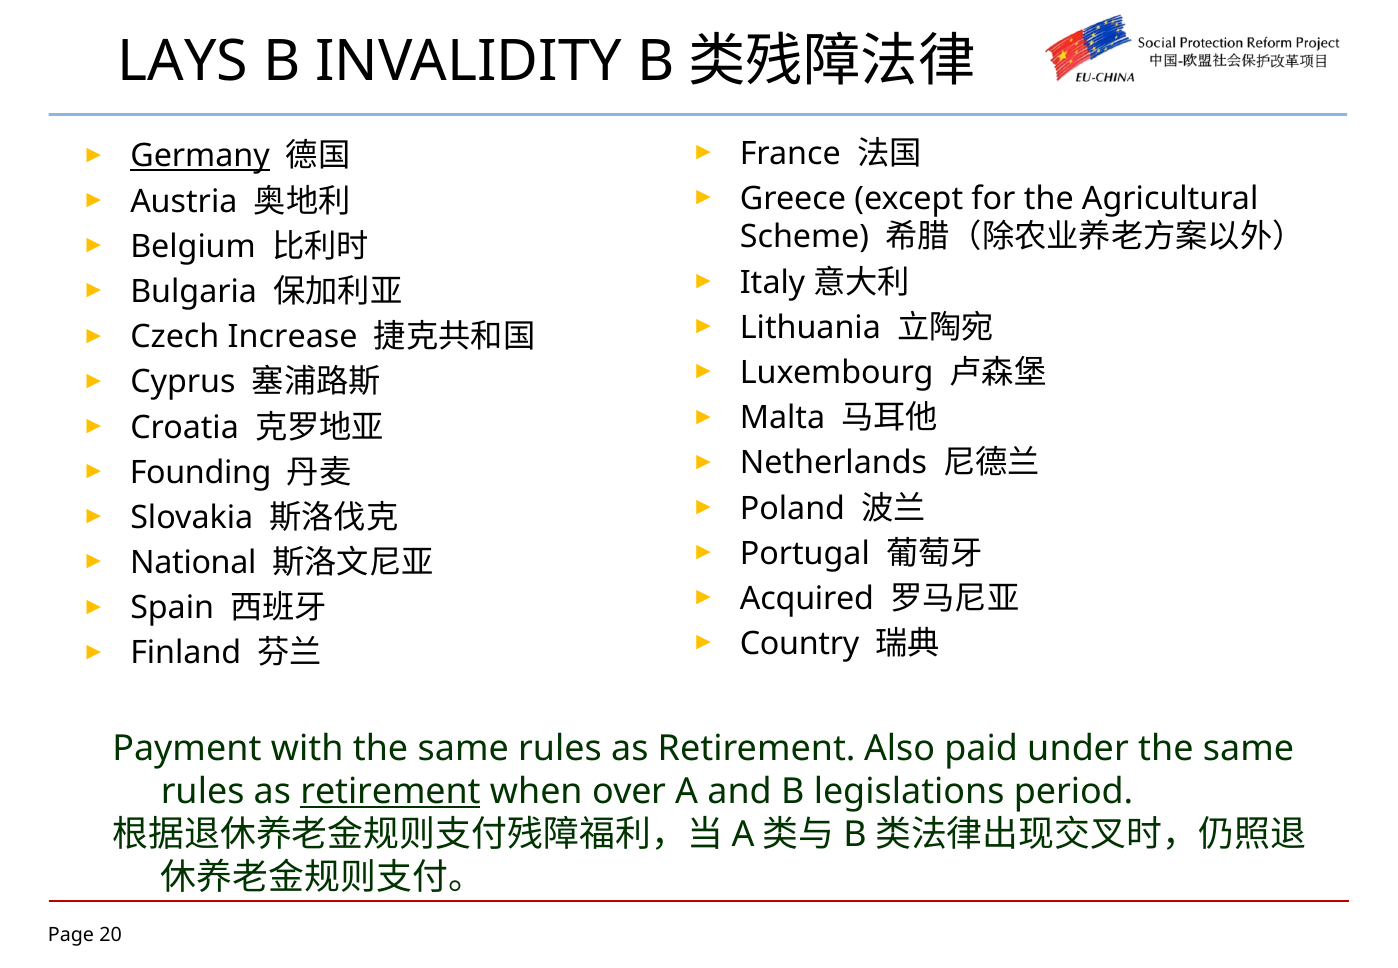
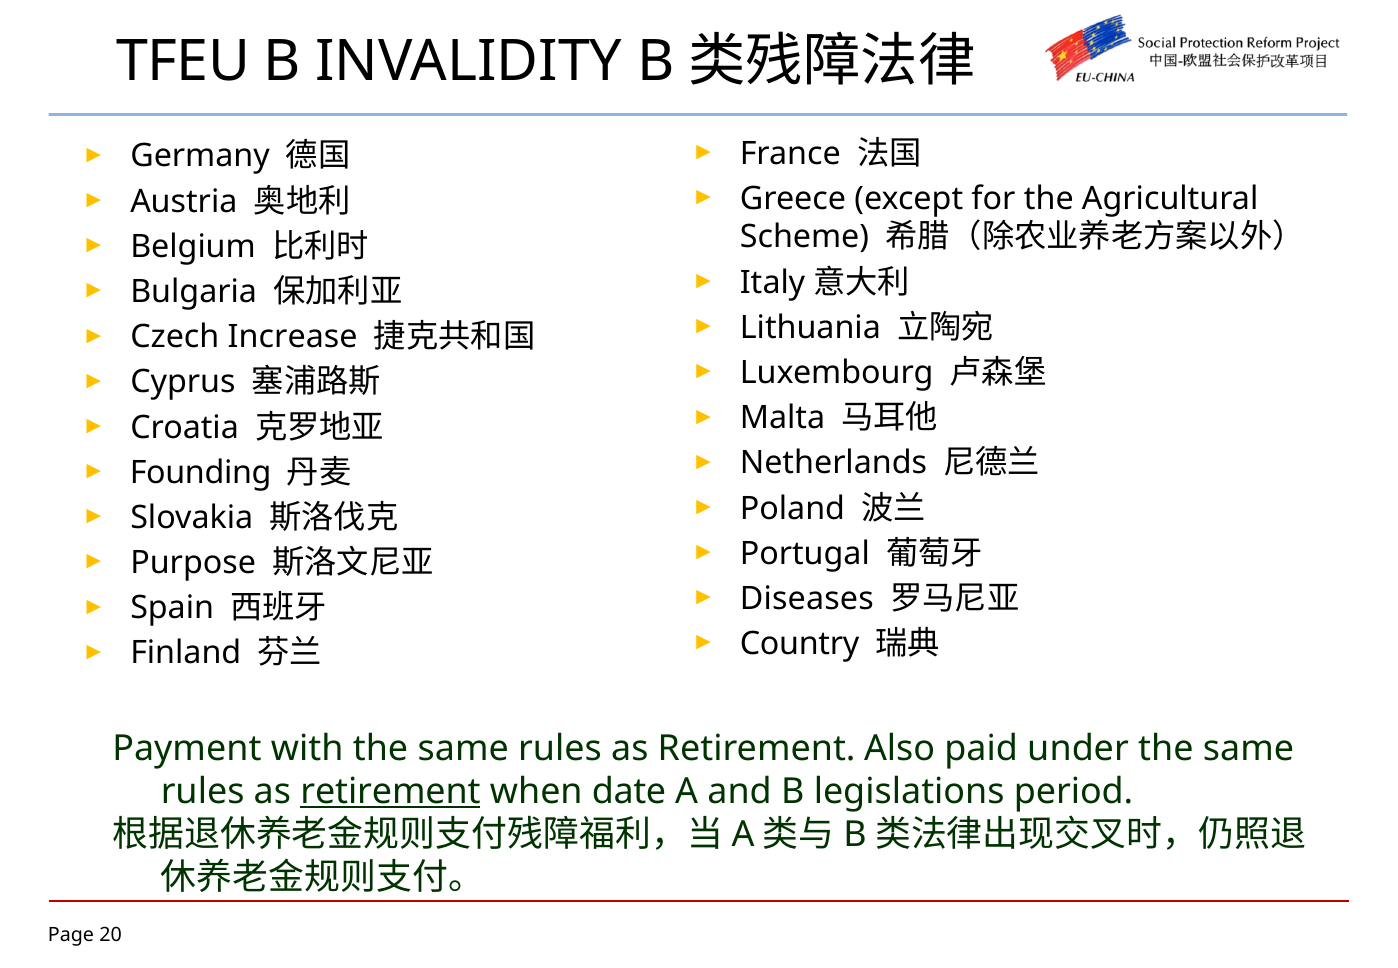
LAYS: LAYS -> TFEU
Germany underline: present -> none
National: National -> Purpose
Acquired: Acquired -> Diseases
over: over -> date
